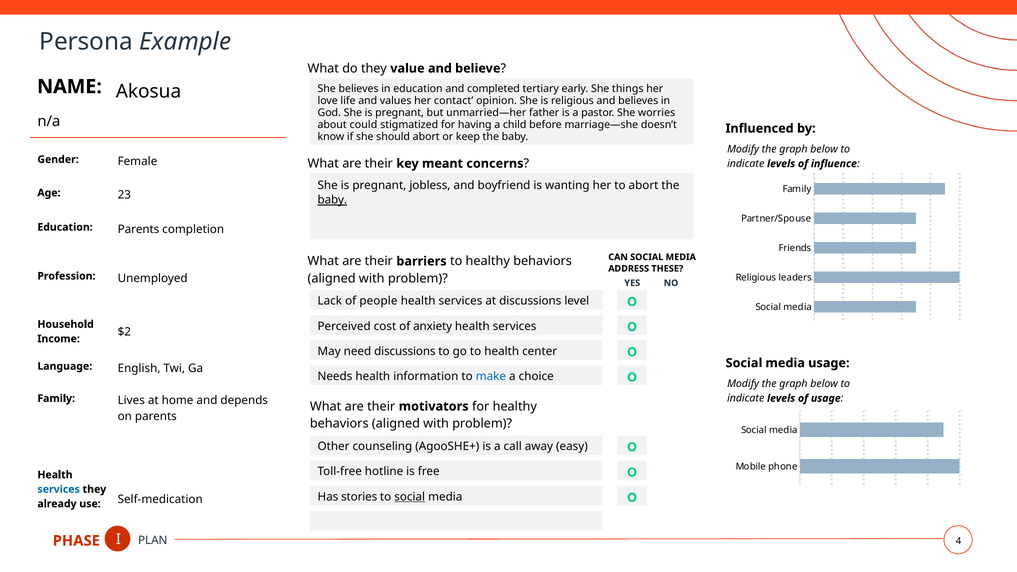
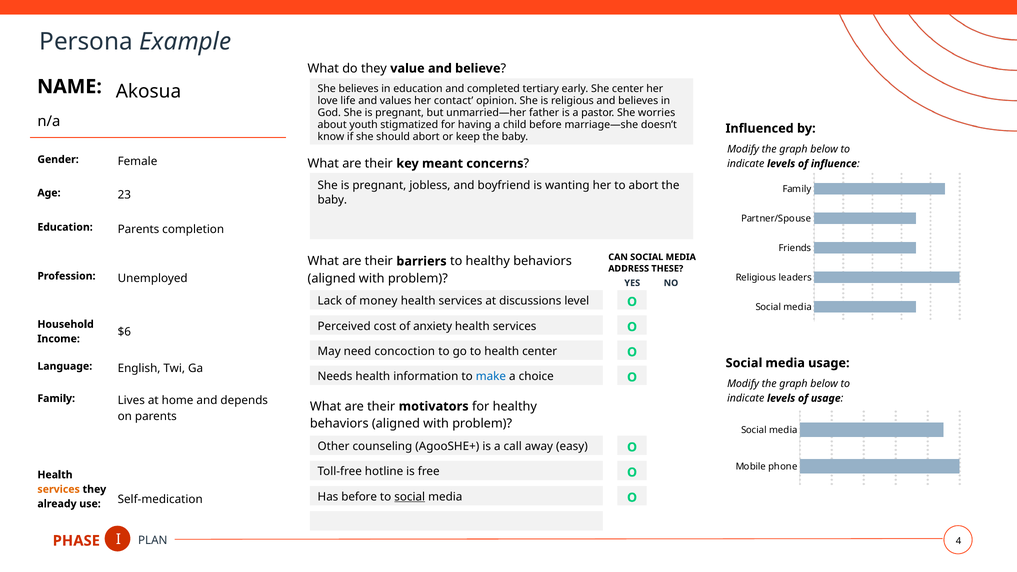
She things: things -> center
could: could -> youth
baby at (332, 200) underline: present -> none
people: people -> money
$2: $2 -> $6
need discussions: discussions -> concoction
services at (59, 489) colour: blue -> orange
Has stories: stories -> before
